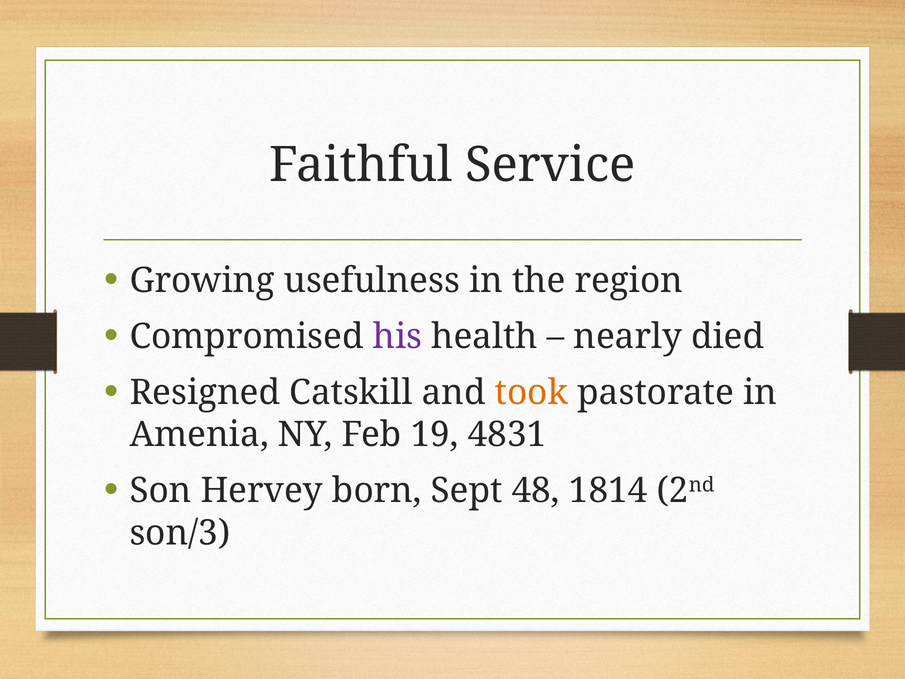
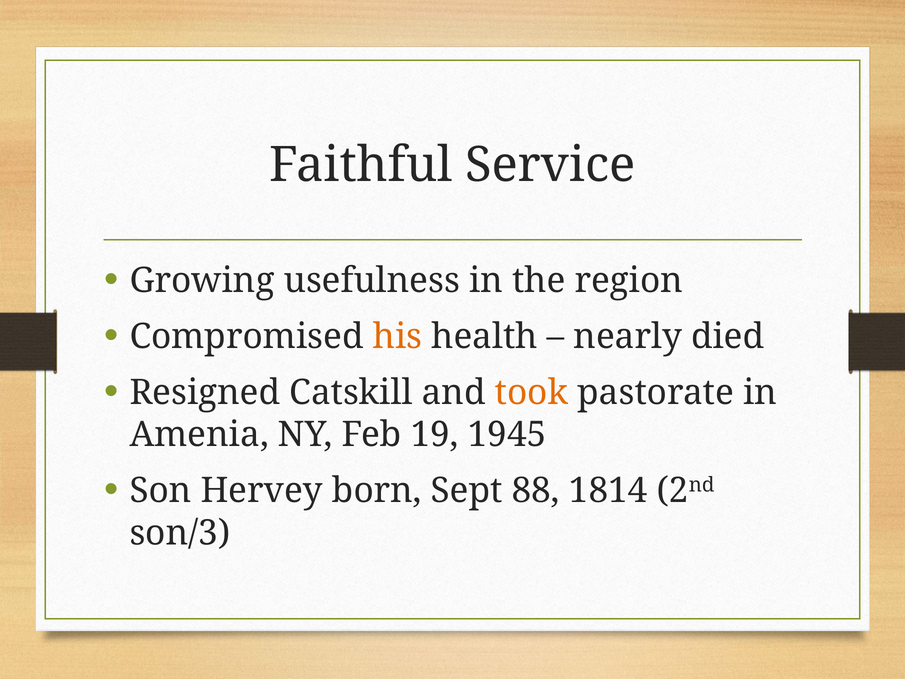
his colour: purple -> orange
4831: 4831 -> 1945
48: 48 -> 88
